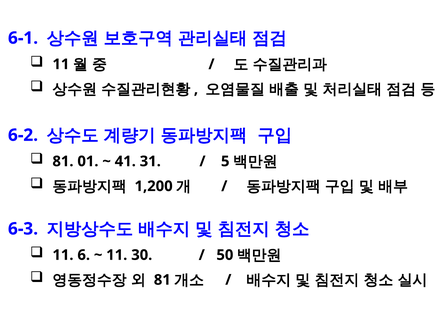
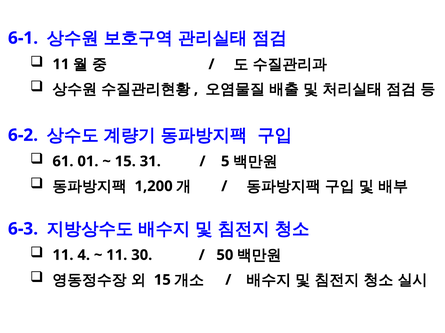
81 at (63, 162): 81 -> 61
41 at (125, 162): 41 -> 15
6: 6 -> 4
81 at (162, 280): 81 -> 15
